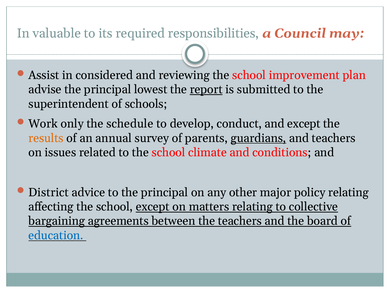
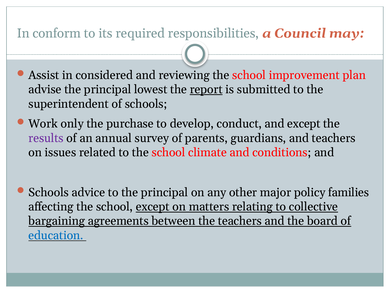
valuable: valuable -> conform
schedule: schedule -> purchase
results colour: orange -> purple
guardians underline: present -> none
District at (49, 192): District -> Schools
policy relating: relating -> families
